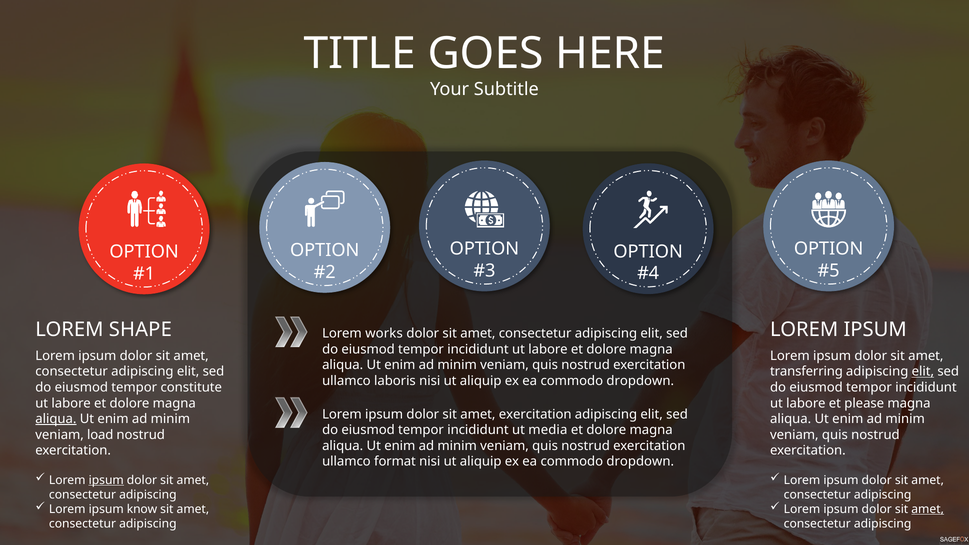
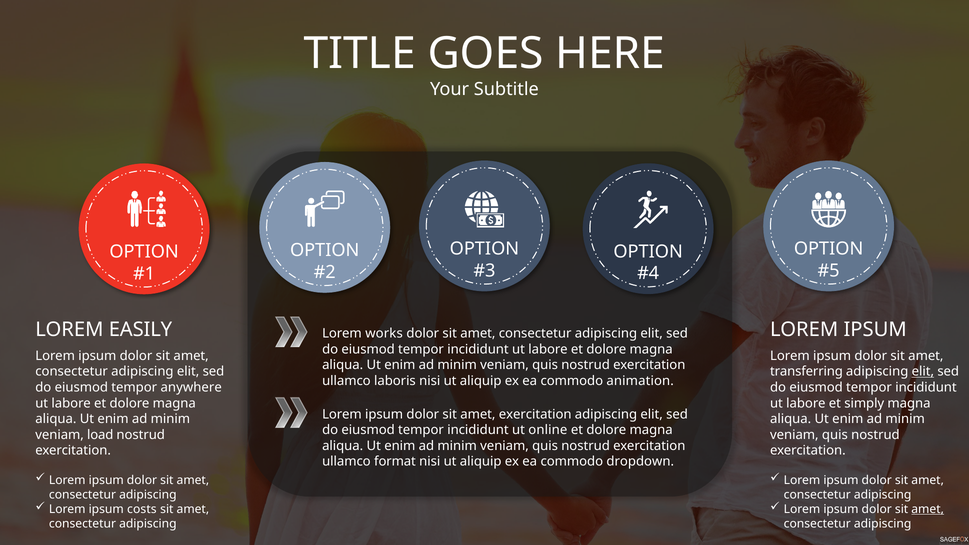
SHAPE: SHAPE -> EASILY
dropdown at (640, 381): dropdown -> animation
constitute: constitute -> anywhere
please: please -> simply
aliqua at (56, 419) underline: present -> none
media: media -> online
ipsum at (106, 480) underline: present -> none
know: know -> costs
